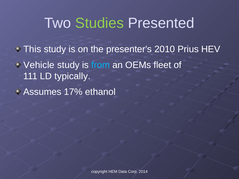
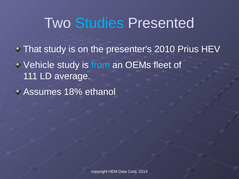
Studies colour: light green -> light blue
This: This -> That
typically: typically -> average
17%: 17% -> 18%
